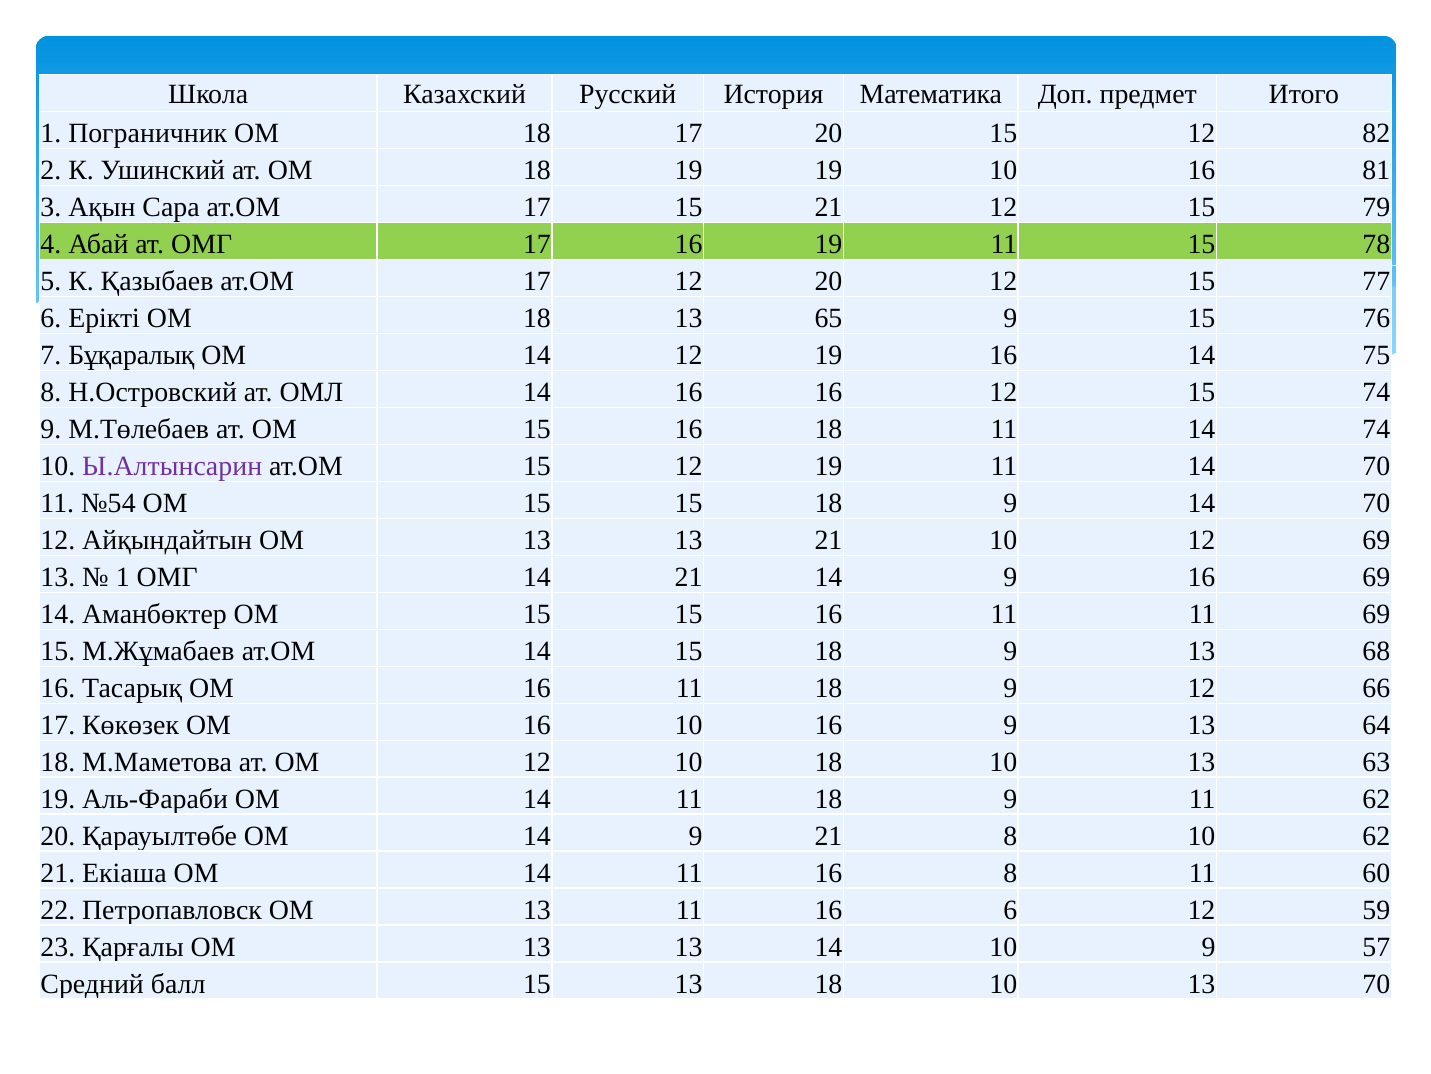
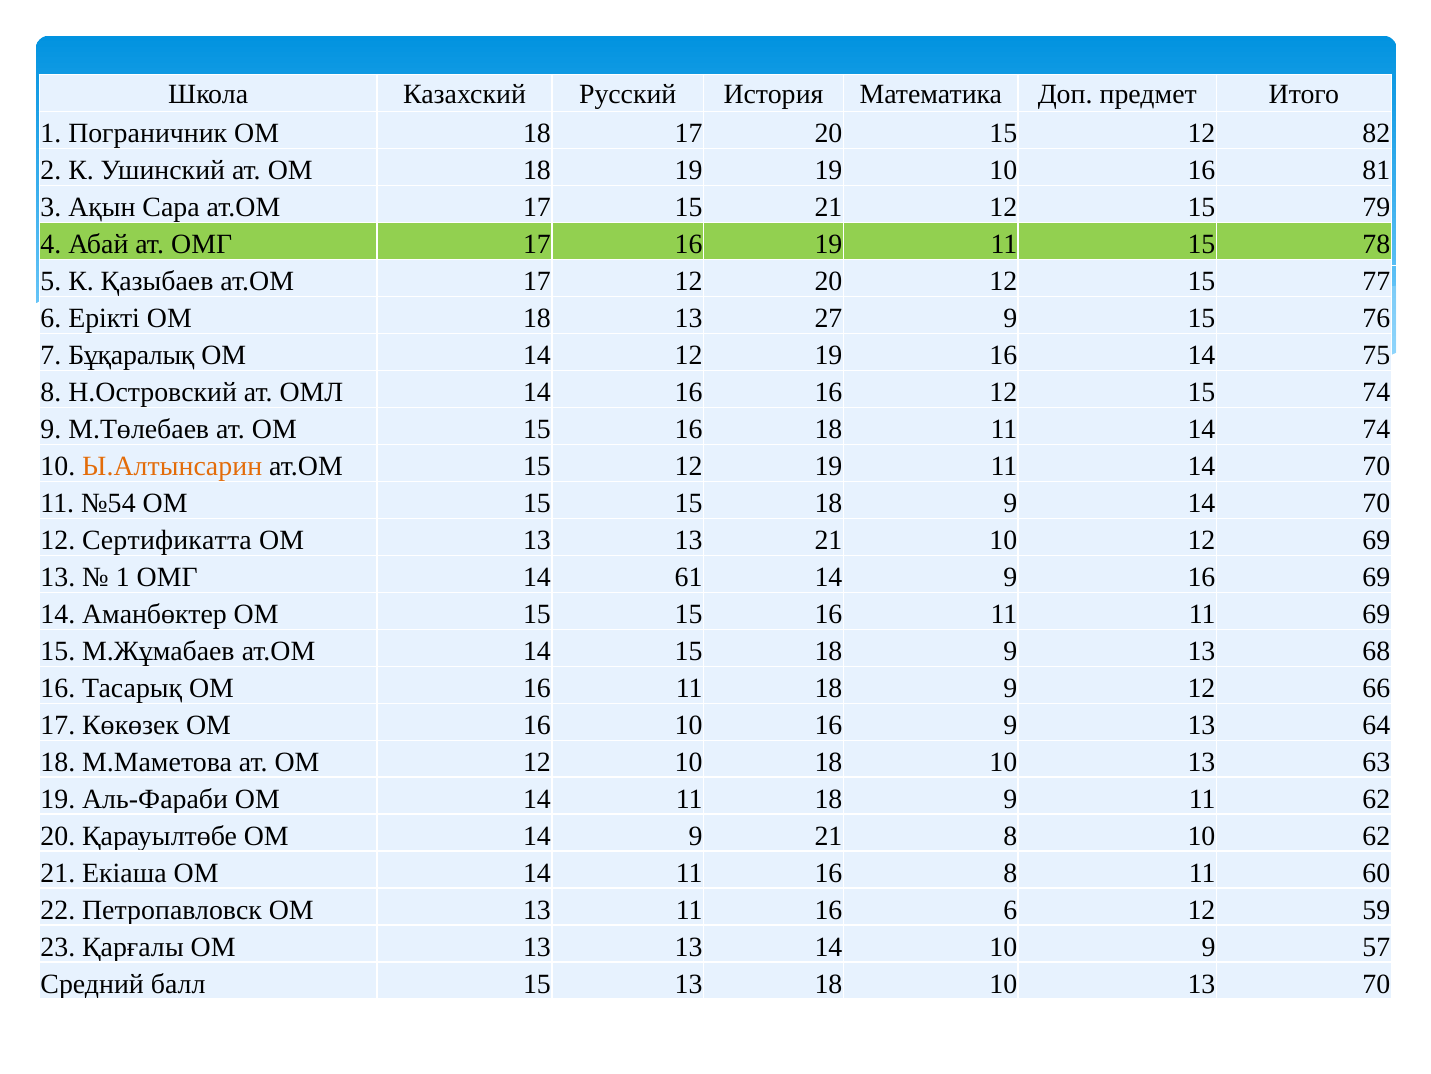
65: 65 -> 27
Ы.Алтынсарин colour: purple -> orange
Айқындайтын: Айқындайтын -> Сертификатта
14 21: 21 -> 61
